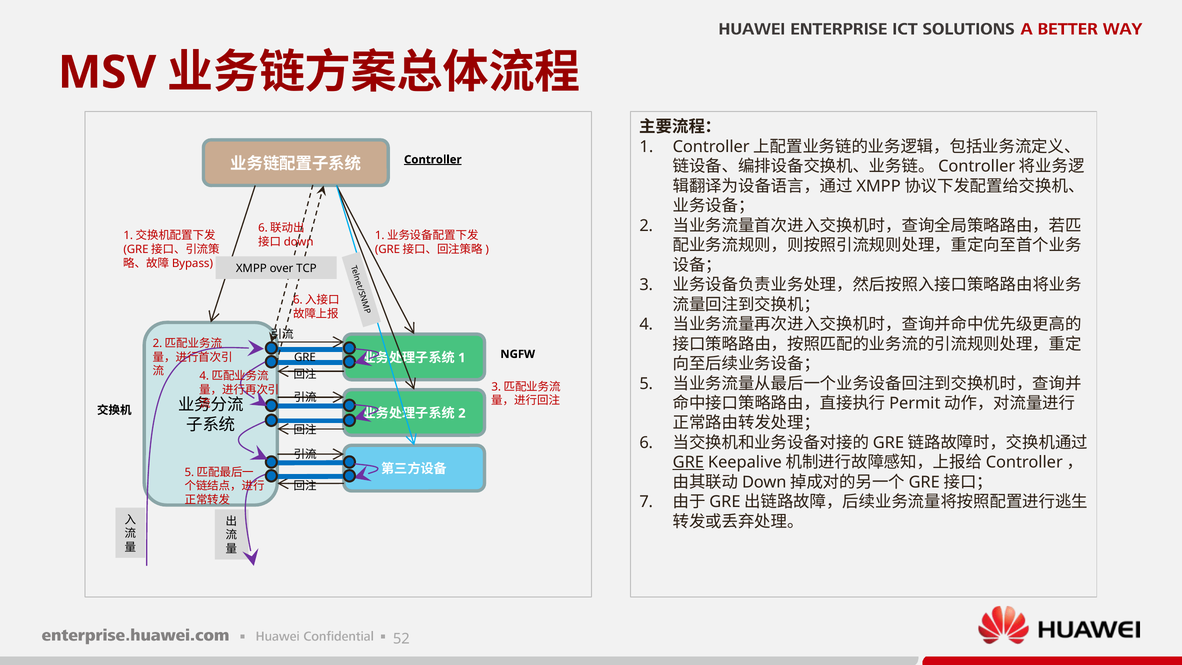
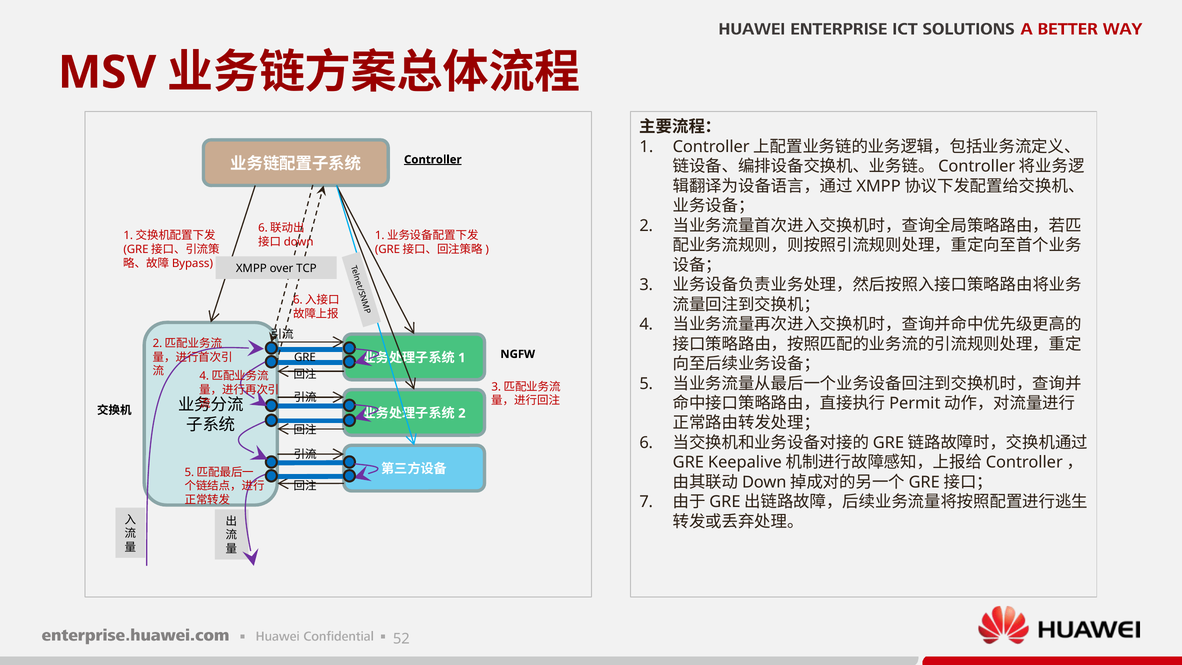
GRE at (688, 462) underline: present -> none
